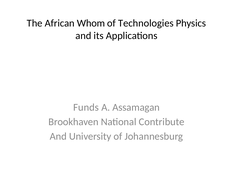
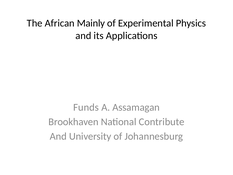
Whom: Whom -> Mainly
Technologies: Technologies -> Experimental
